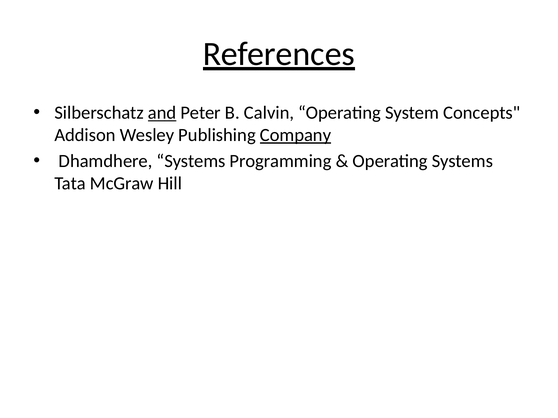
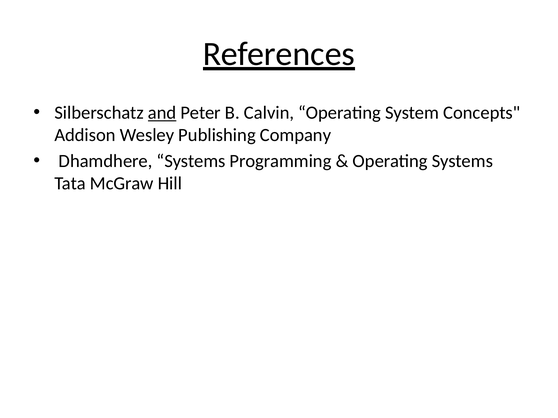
Company underline: present -> none
